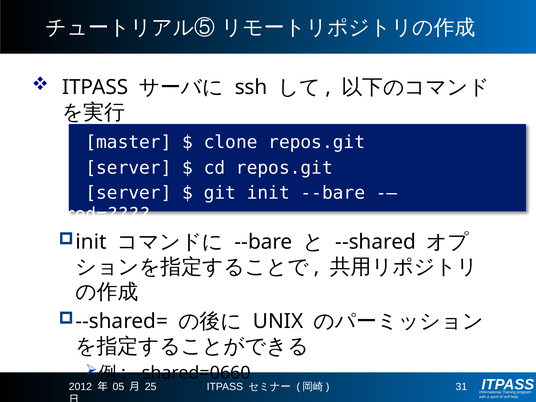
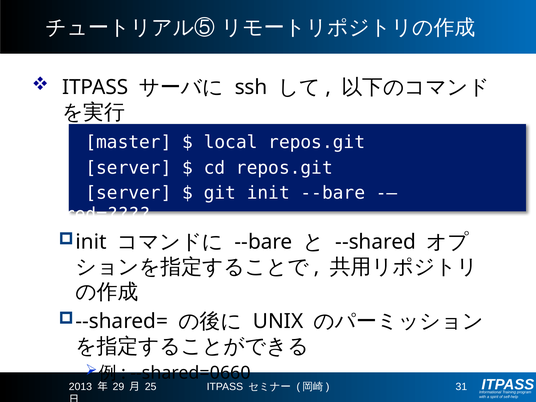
clone: clone -> local
2012: 2012 -> 2013
05: 05 -> 29
